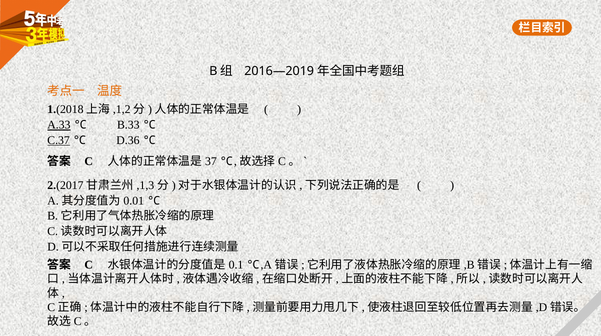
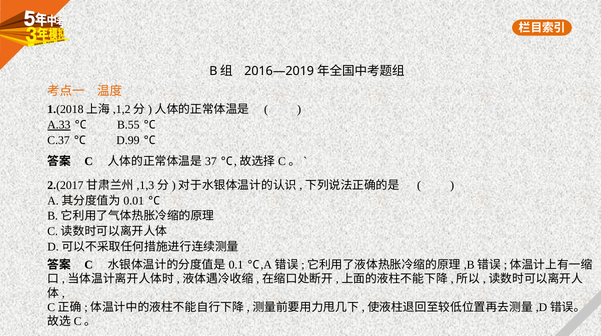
B.33: B.33 -> B.55
C.37 underline: present -> none
D.36: D.36 -> D.99
